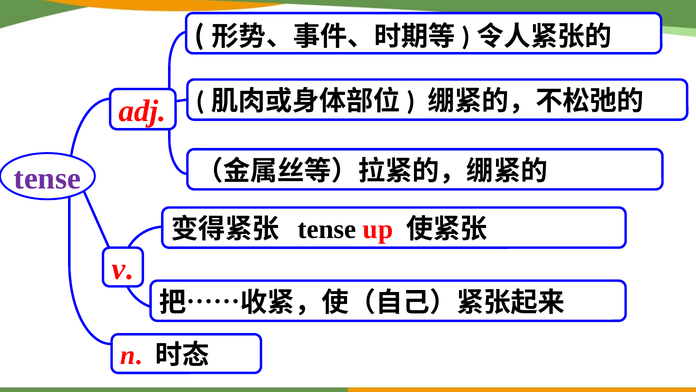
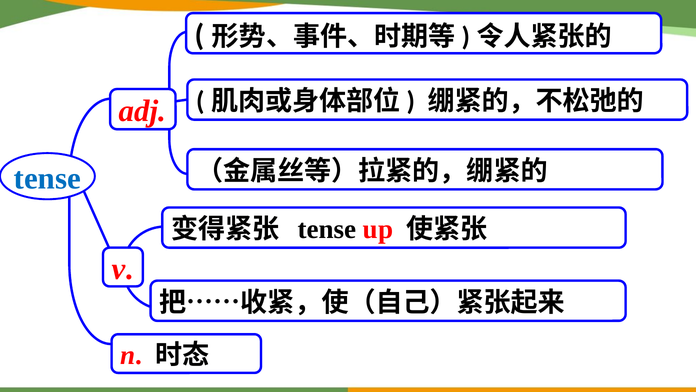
tense at (47, 178) colour: purple -> blue
